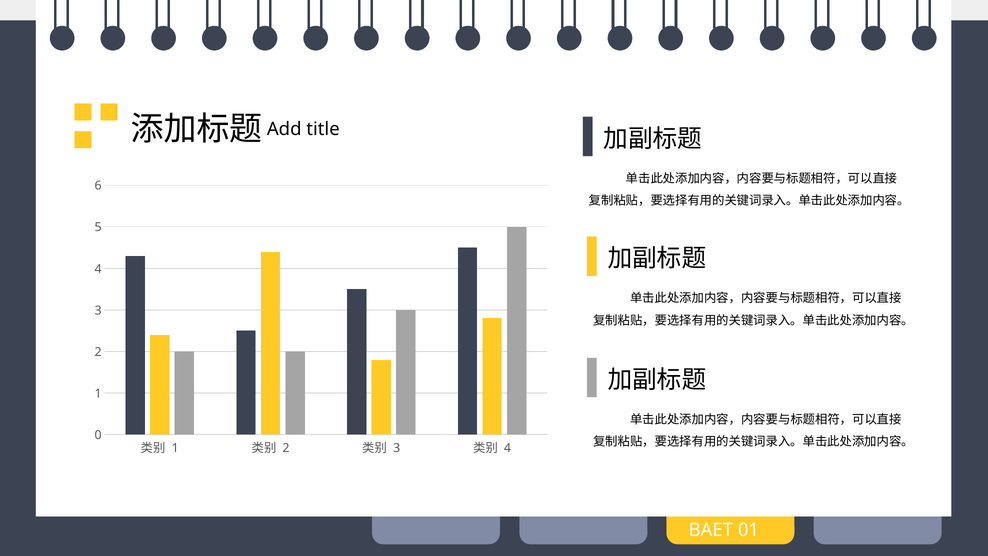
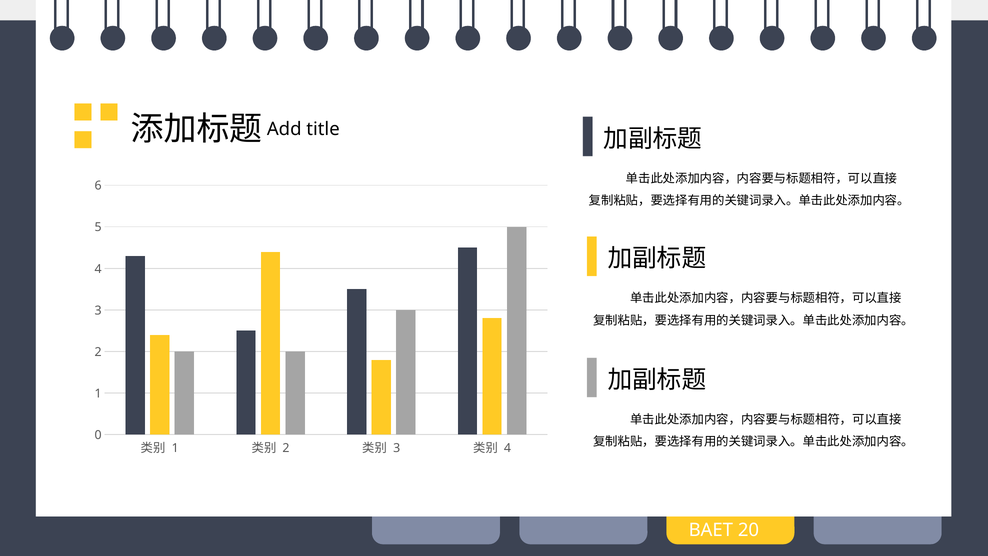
01: 01 -> 20
